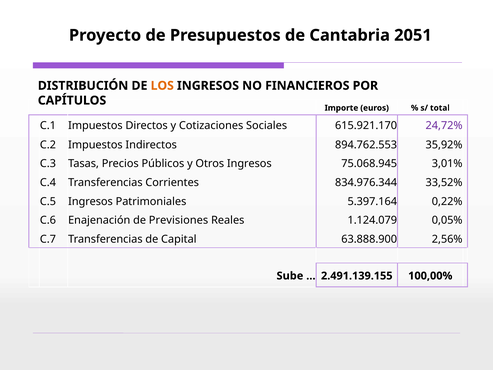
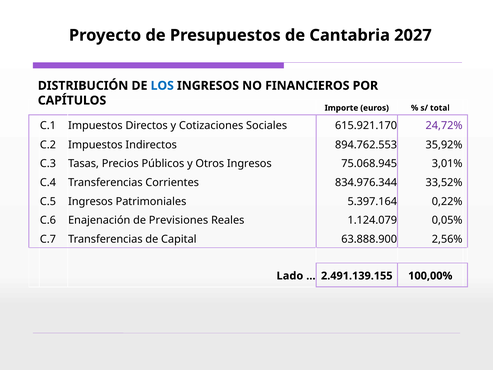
2051: 2051 -> 2027
LOS colour: orange -> blue
Sube: Sube -> Lado
